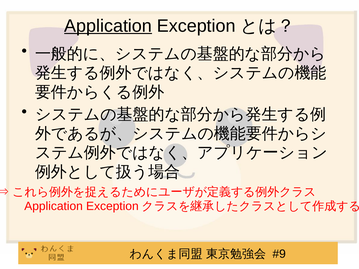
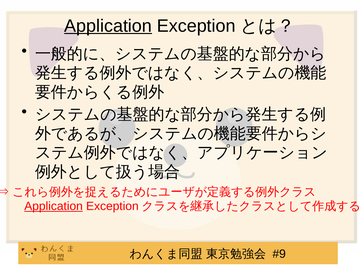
Application at (54, 206) underline: none -> present
